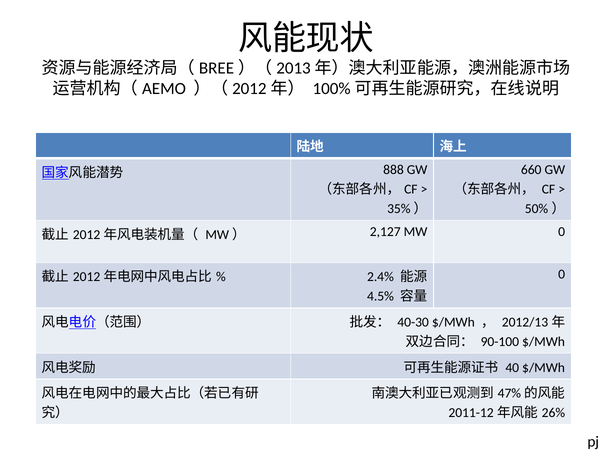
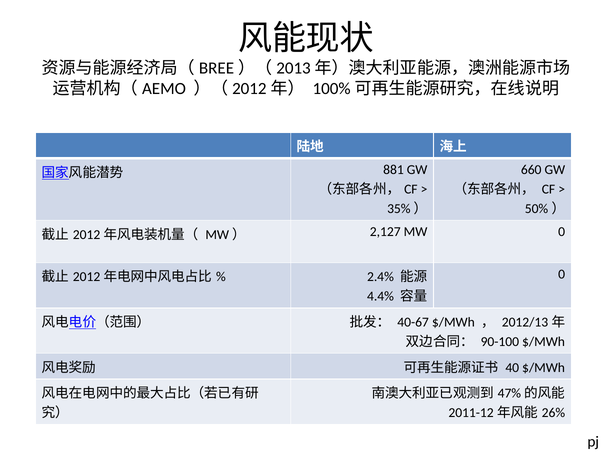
888: 888 -> 881
4.5%: 4.5% -> 4.4%
40-30: 40-30 -> 40-67
